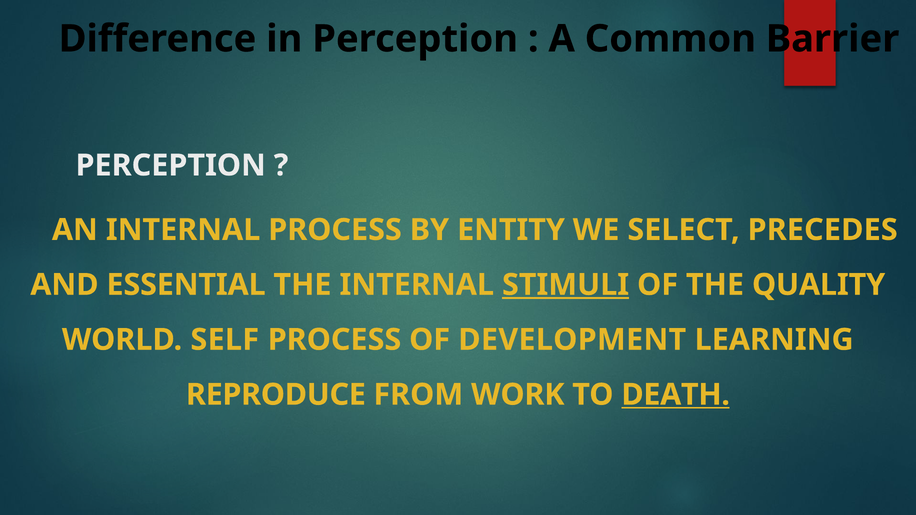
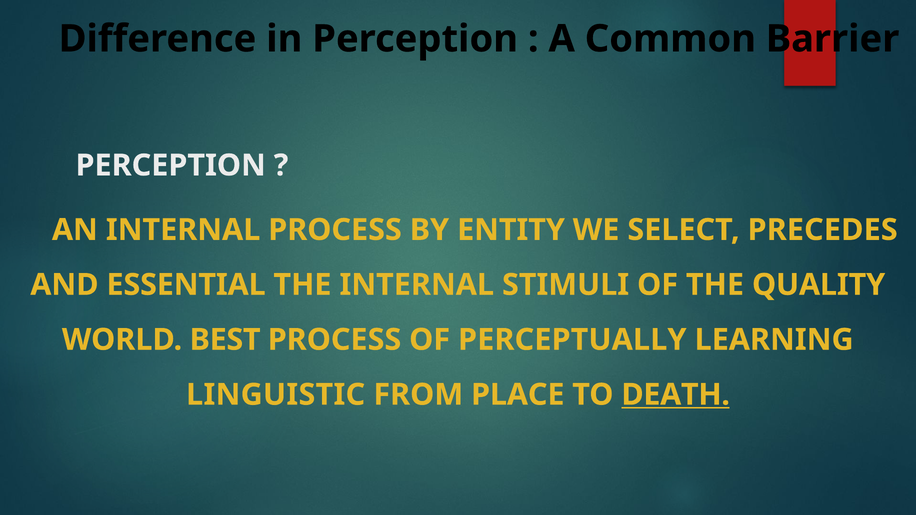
STIMULI underline: present -> none
SELF: SELF -> BEST
DEVELOPMENT: DEVELOPMENT -> PERCEPTUALLY
REPRODUCE: REPRODUCE -> LINGUISTIC
WORK: WORK -> PLACE
